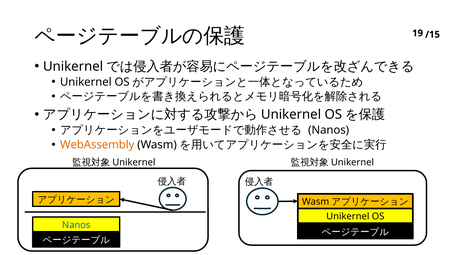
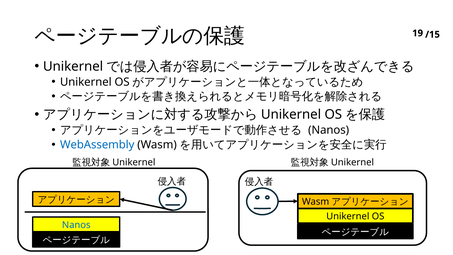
WebAssembly colour: orange -> blue
